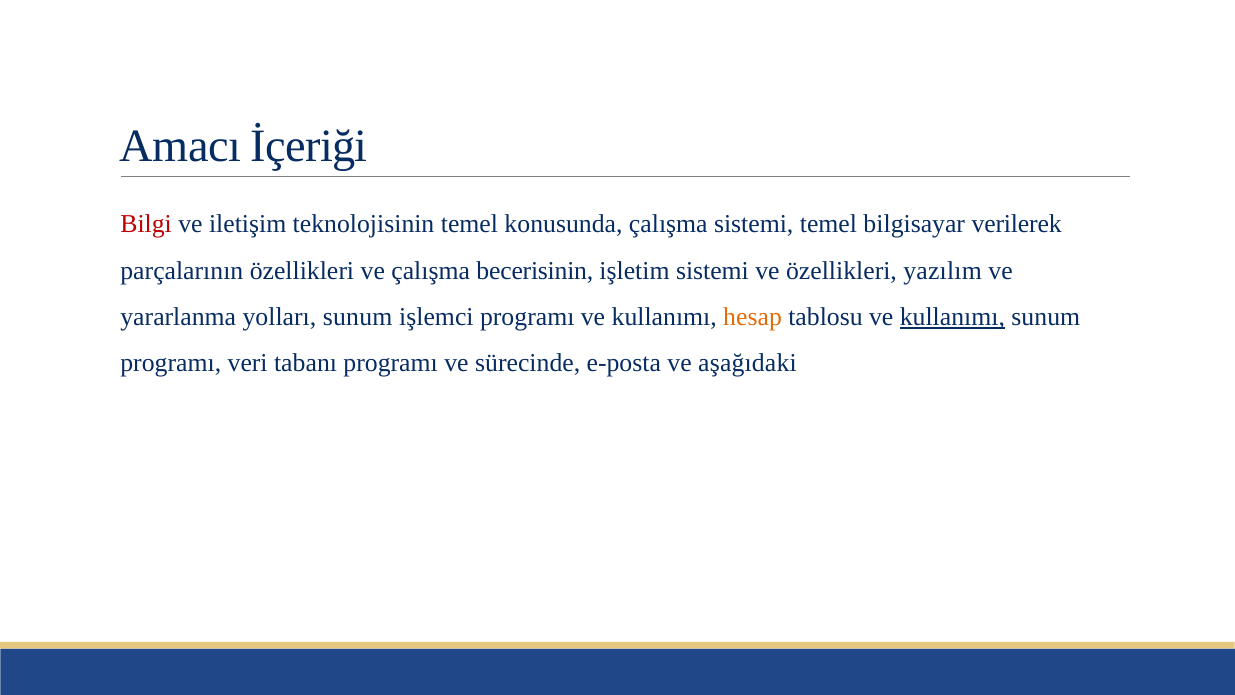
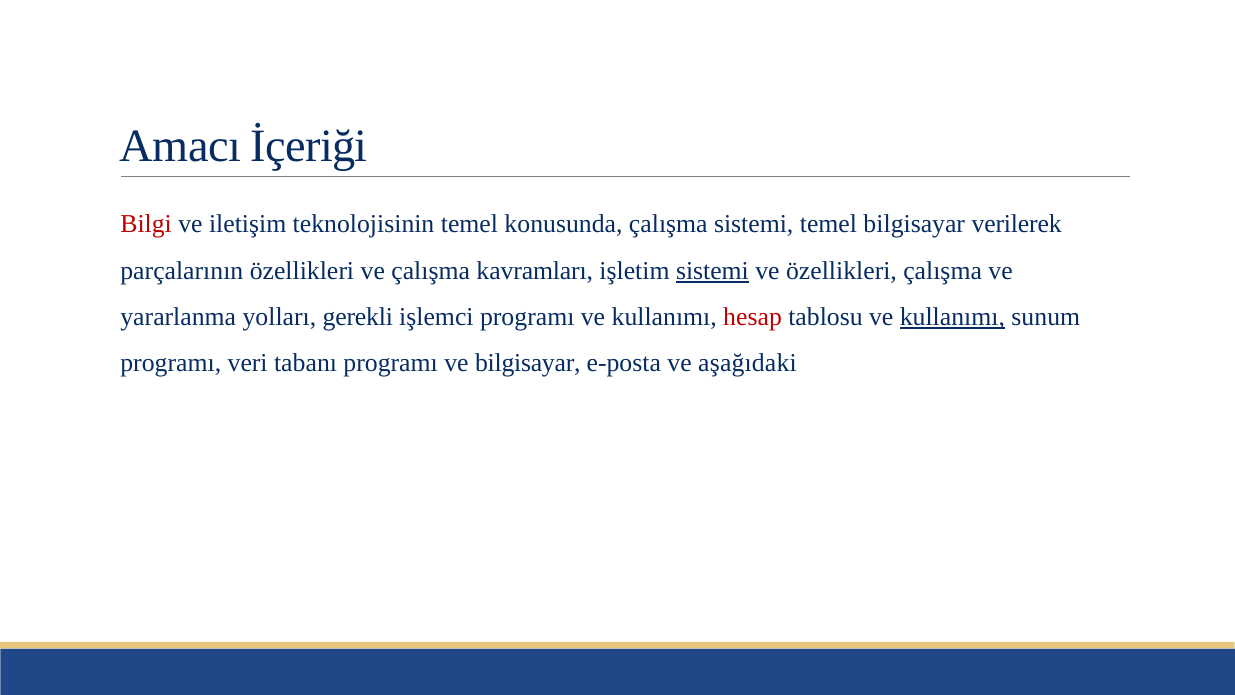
becerisinin: becerisinin -> kavramları
sistemi at (712, 271) underline: none -> present
özellikleri yazılım: yazılım -> çalışma
yolları sunum: sunum -> gerekli
hesap colour: orange -> red
ve sürecinde: sürecinde -> bilgisayar
